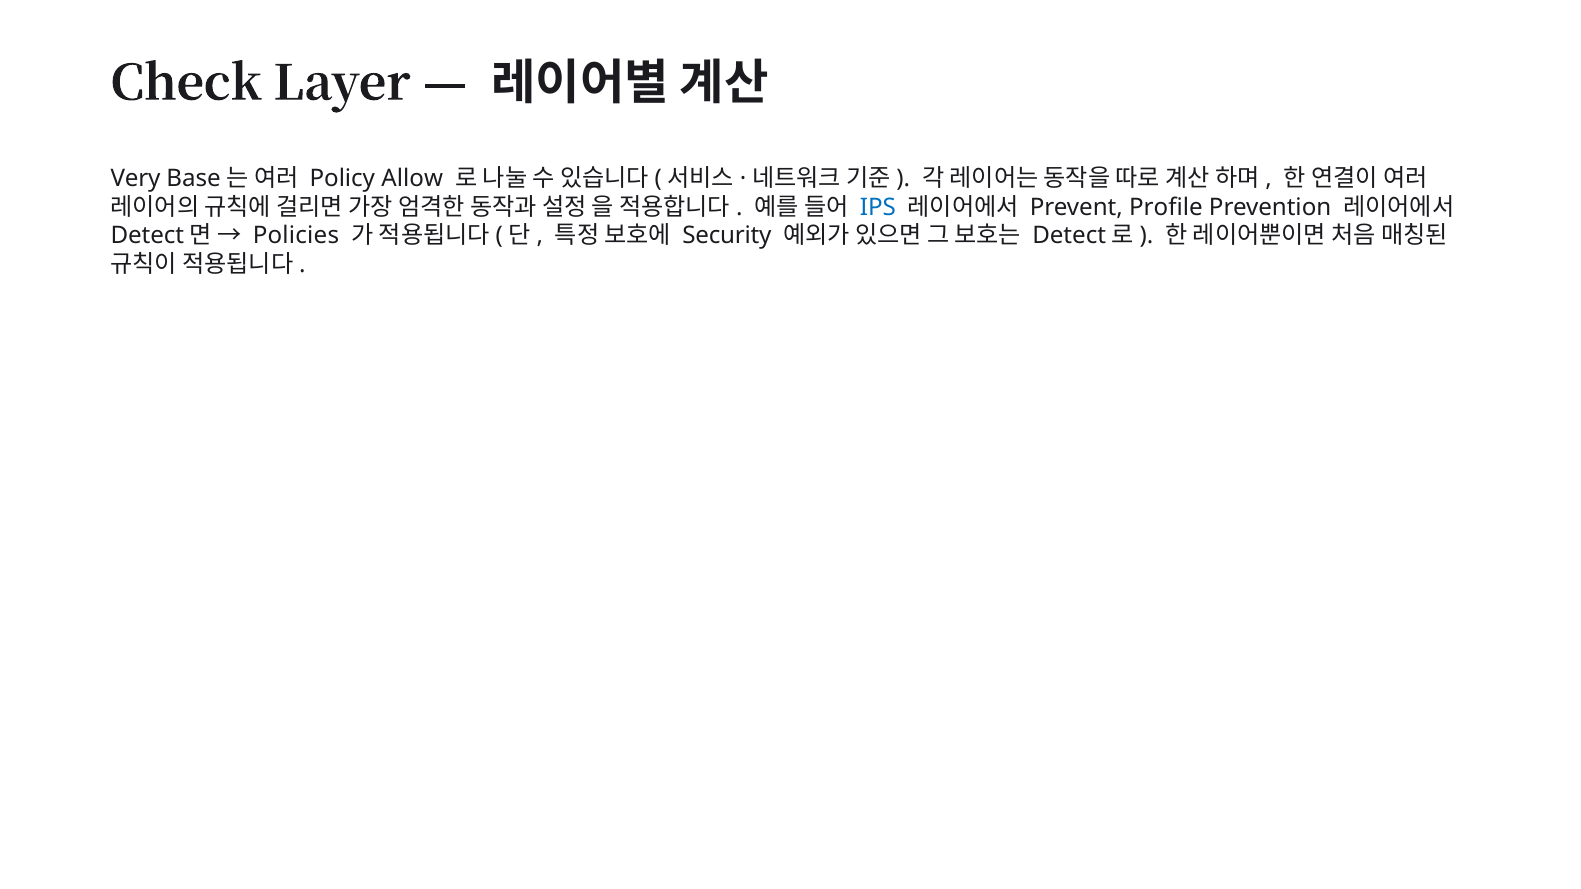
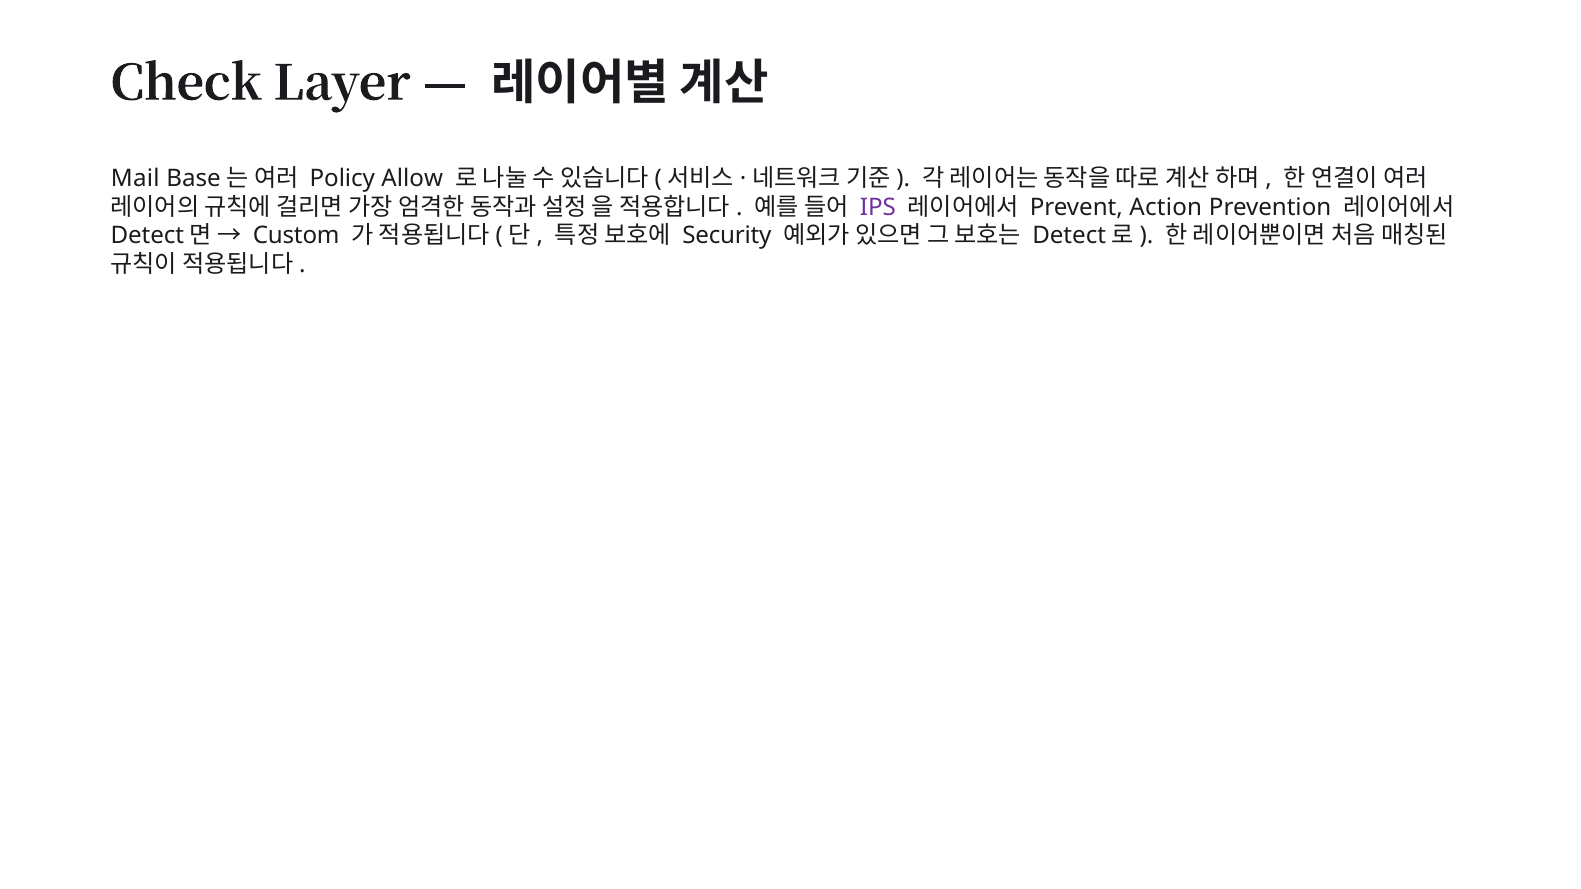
Very: Very -> Mail
IPS colour: blue -> purple
Profile: Profile -> Action
Policies: Policies -> Custom
